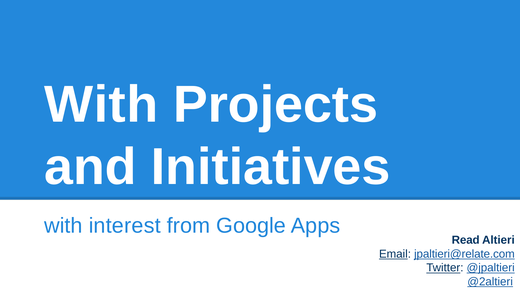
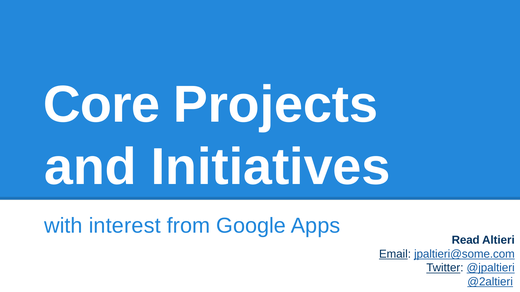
With at (101, 105): With -> Core
jpaltieri@relate.com: jpaltieri@relate.com -> jpaltieri@some.com
